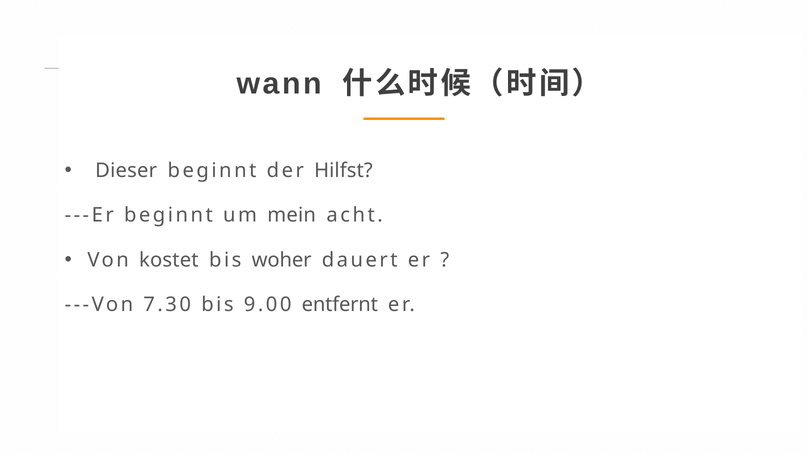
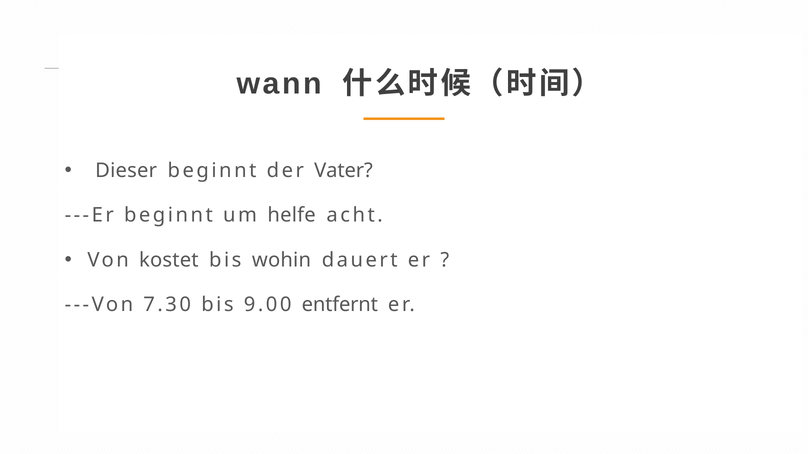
Hilfst: Hilfst -> Vater
mein: mein -> helfe
woher: woher -> wohin
